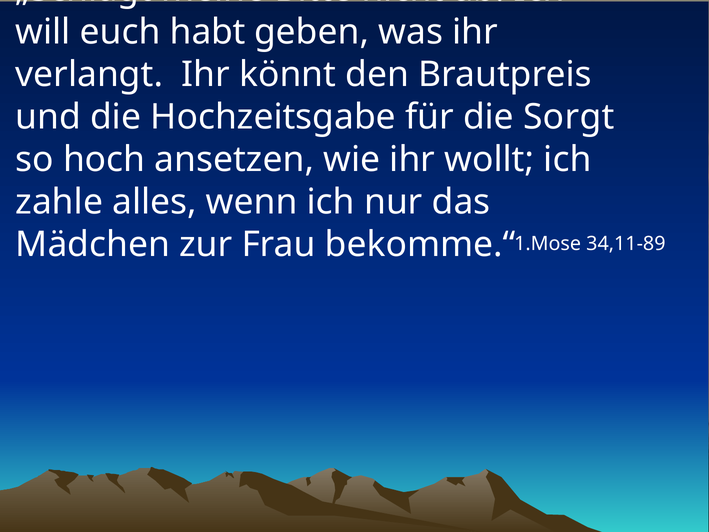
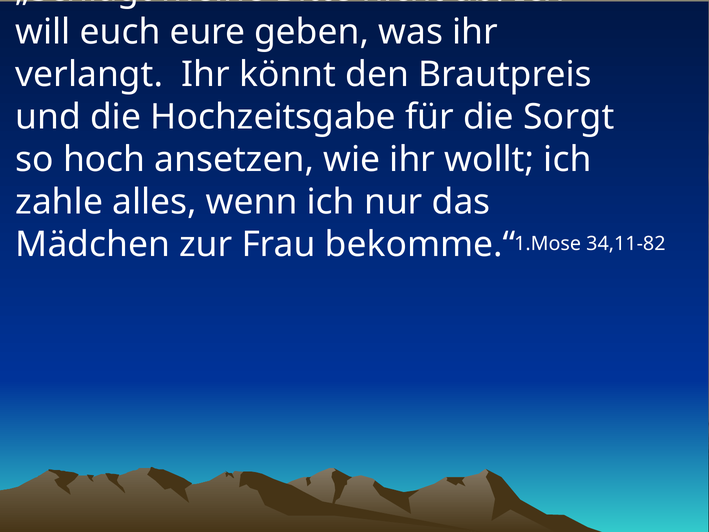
habt: habt -> eure
34,11-89: 34,11-89 -> 34,11-82
